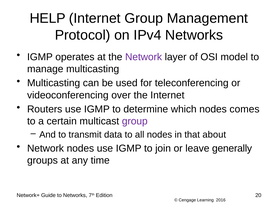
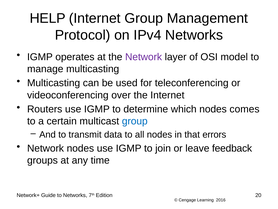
group at (135, 121) colour: purple -> blue
about: about -> errors
generally: generally -> feedback
